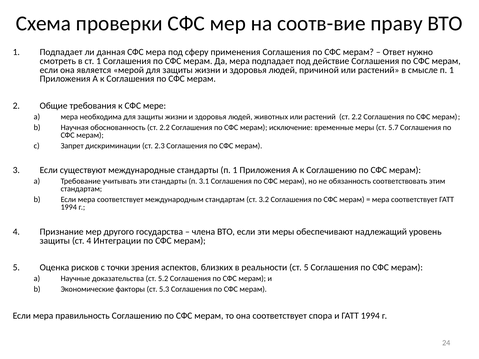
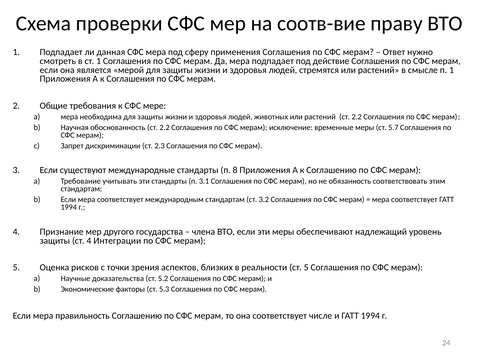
причиной: причиной -> стремятся
стандарты п 1: 1 -> 8
спора: спора -> числе
